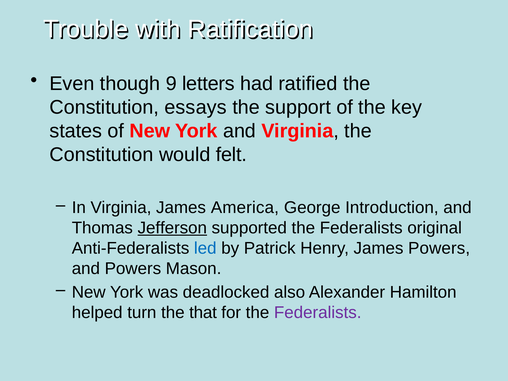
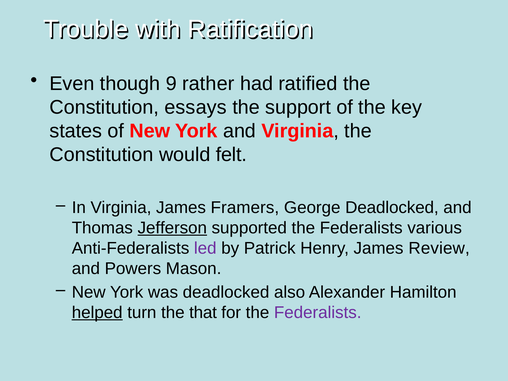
letters: letters -> rather
America: America -> Framers
George Introduction: Introduction -> Deadlocked
original: original -> various
led colour: blue -> purple
James Powers: Powers -> Review
helped underline: none -> present
